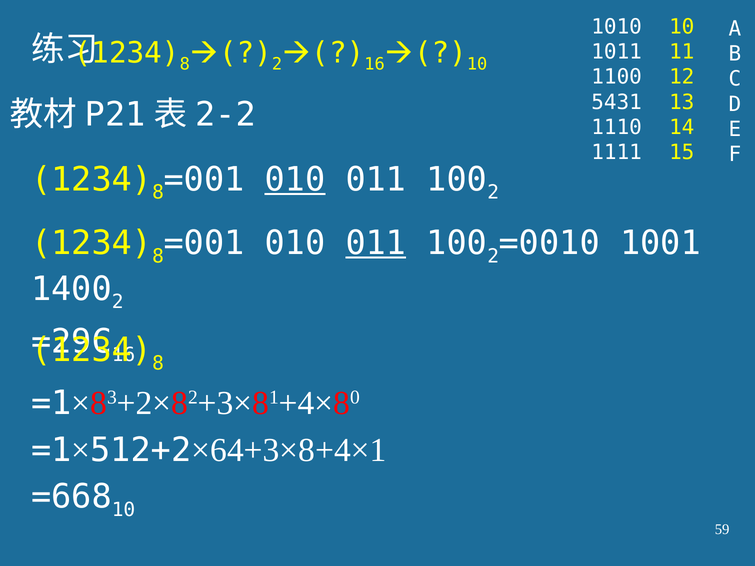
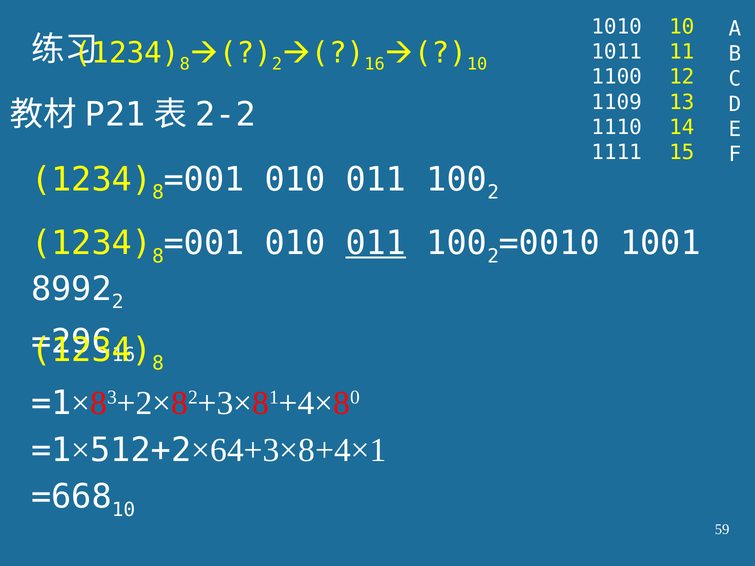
5431: 5431 -> 1109
010 at (295, 180) underline: present -> none
1400: 1400 -> 8992
